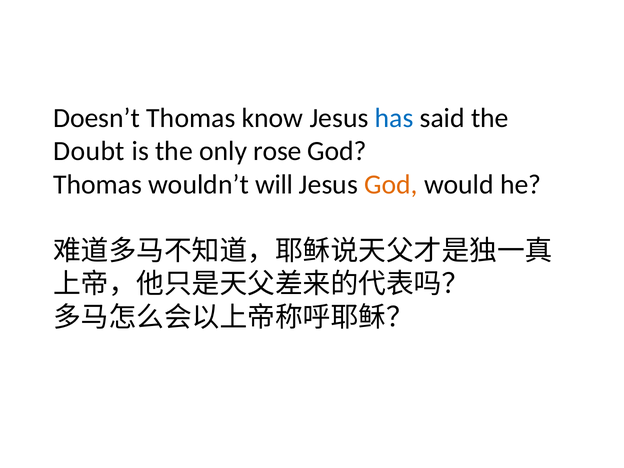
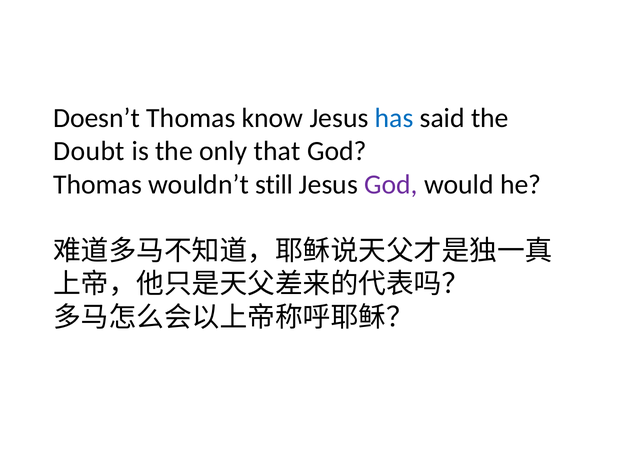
rose: rose -> that
will: will -> still
God at (391, 184) colour: orange -> purple
